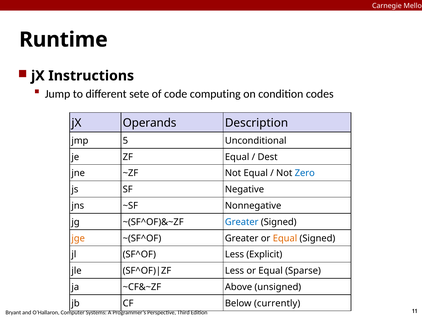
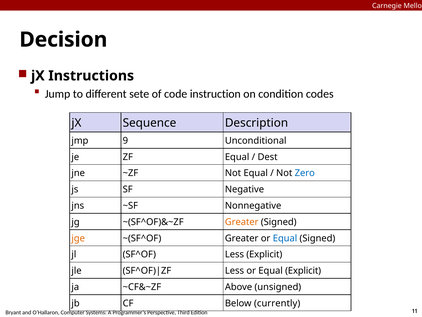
Runtime: Runtime -> Decision
computing: computing -> instruction
Operands: Operands -> Sequence
5: 5 -> 9
Greater at (242, 222) colour: blue -> orange
Equal at (285, 238) colour: orange -> blue
Equal Sparse: Sparse -> Explicit
